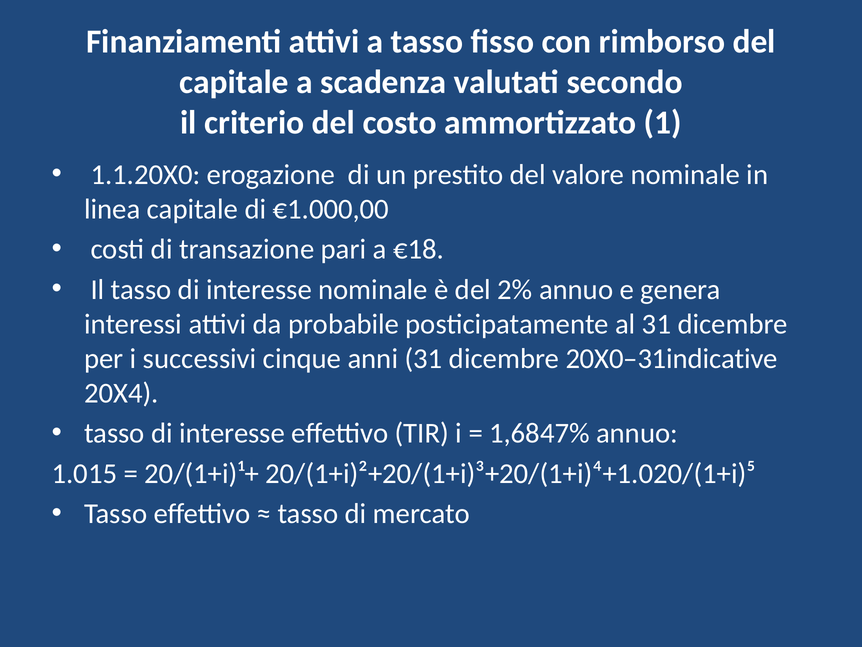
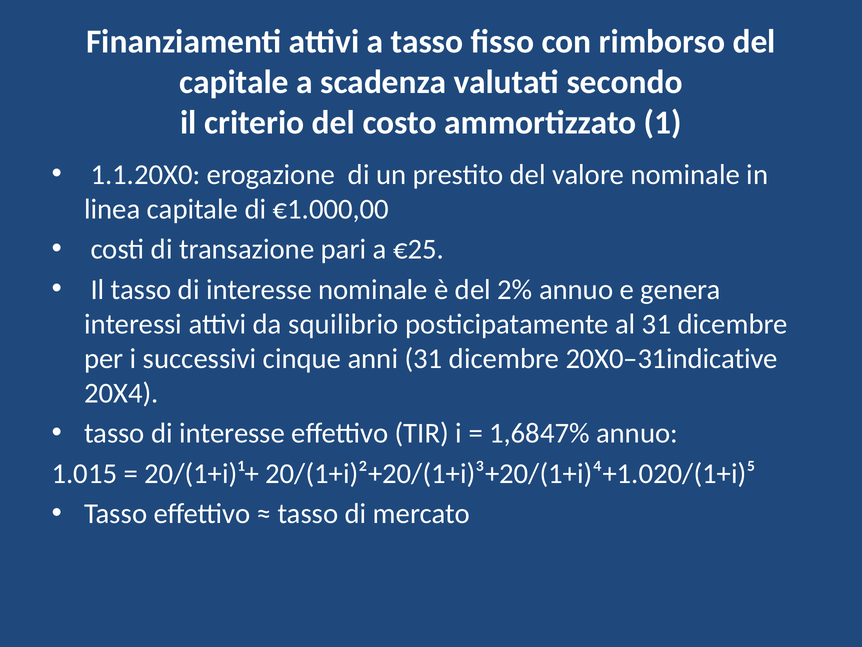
€18: €18 -> €25
probabile: probabile -> squilibrio
